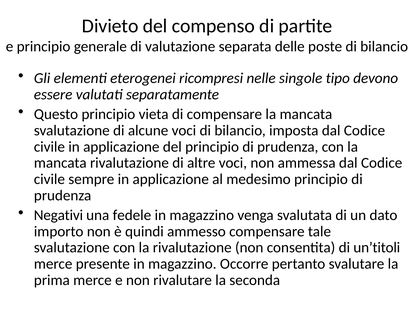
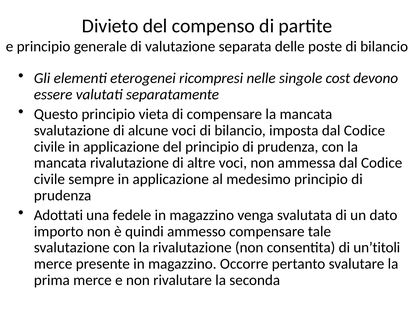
tipo: tipo -> cost
Negativi: Negativi -> Adottati
